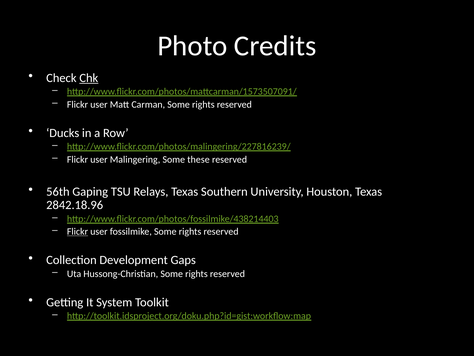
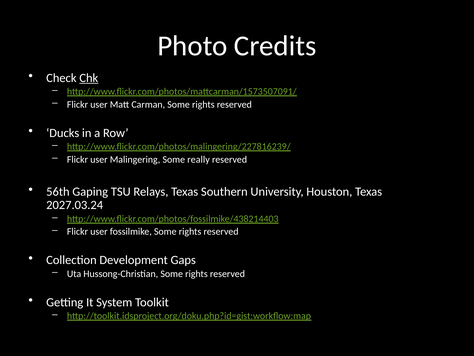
these: these -> really
2842.18.96: 2842.18.96 -> 2027.03.24
Flickr at (78, 231) underline: present -> none
